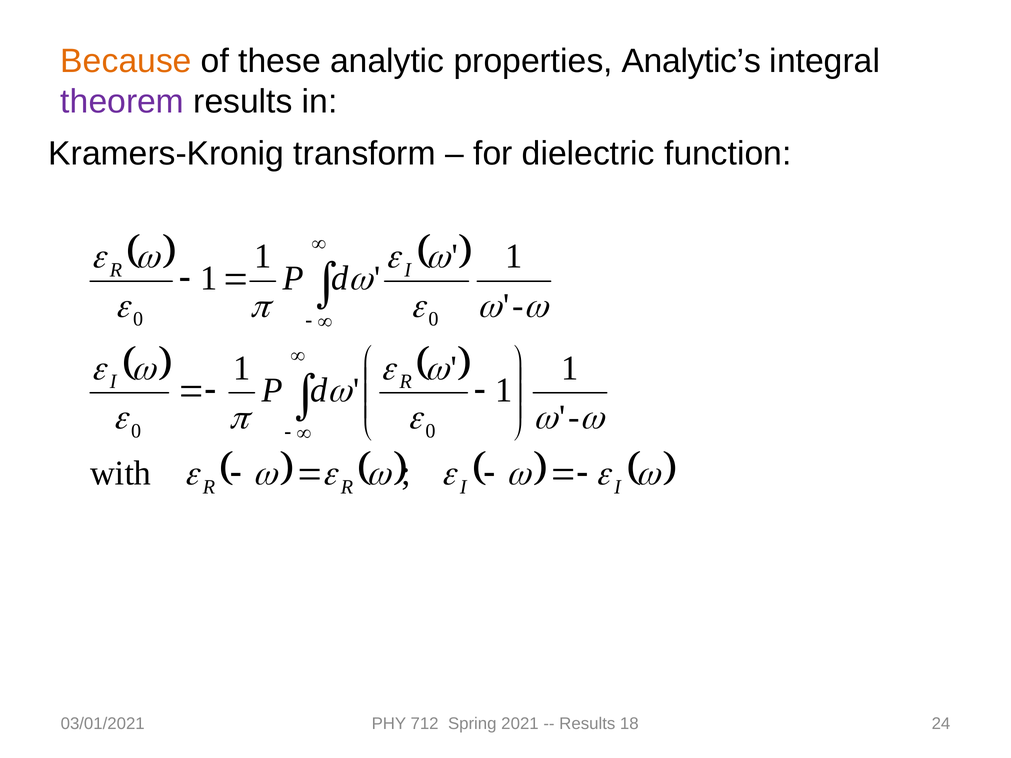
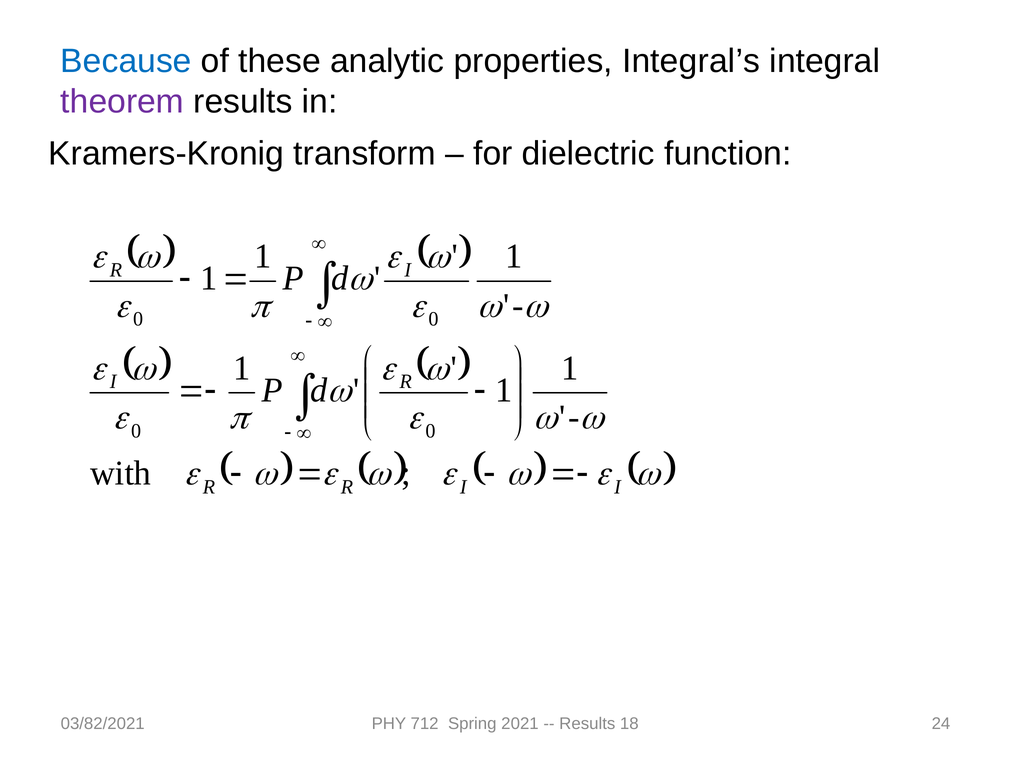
Because colour: orange -> blue
Analytic’s: Analytic’s -> Integral’s
03/01/2021: 03/01/2021 -> 03/82/2021
